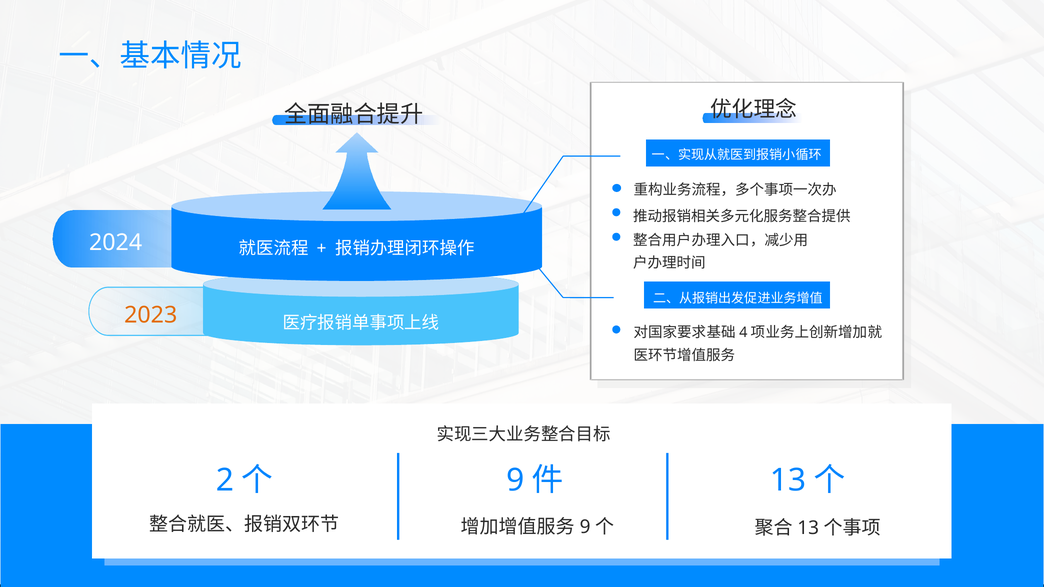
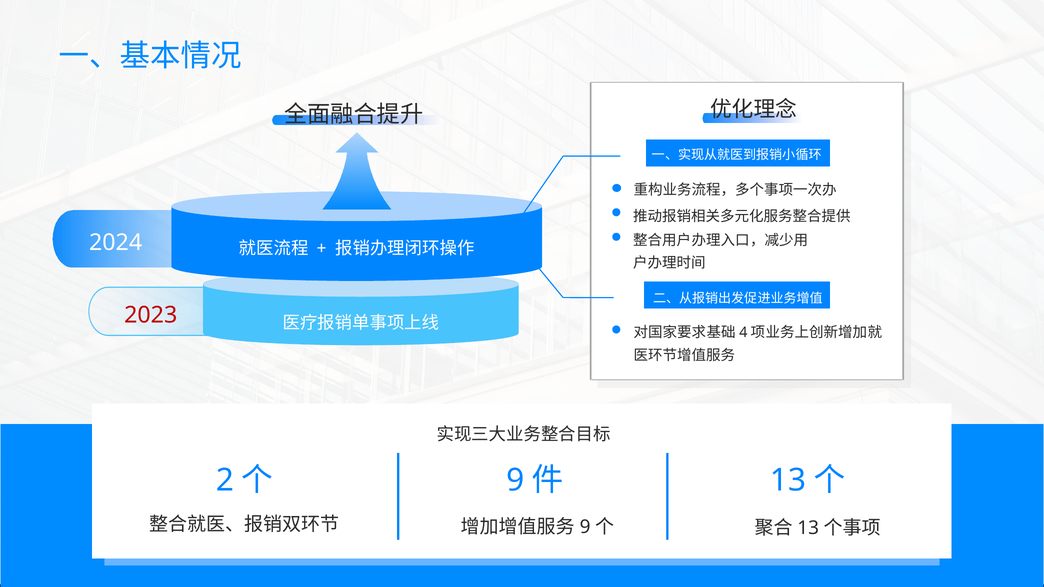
2023 colour: orange -> red
